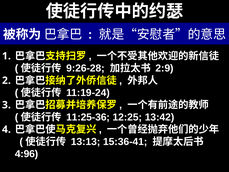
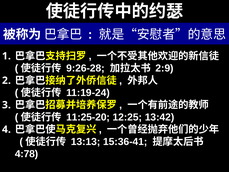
11:25-36: 11:25-36 -> 11:25-20
4:96: 4:96 -> 4:78
